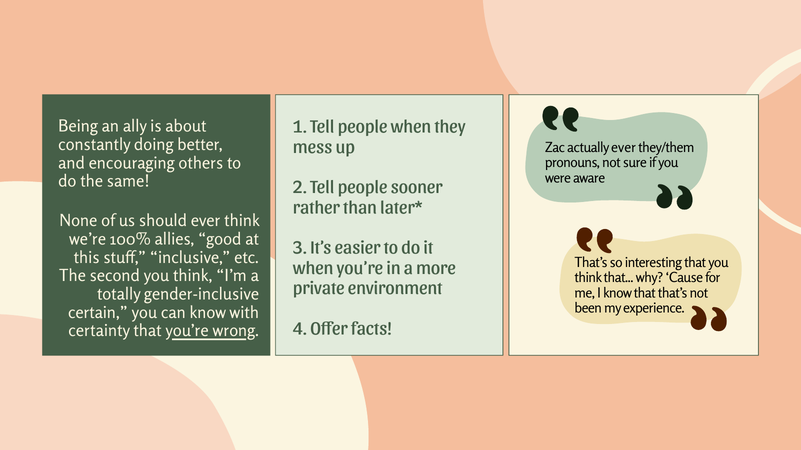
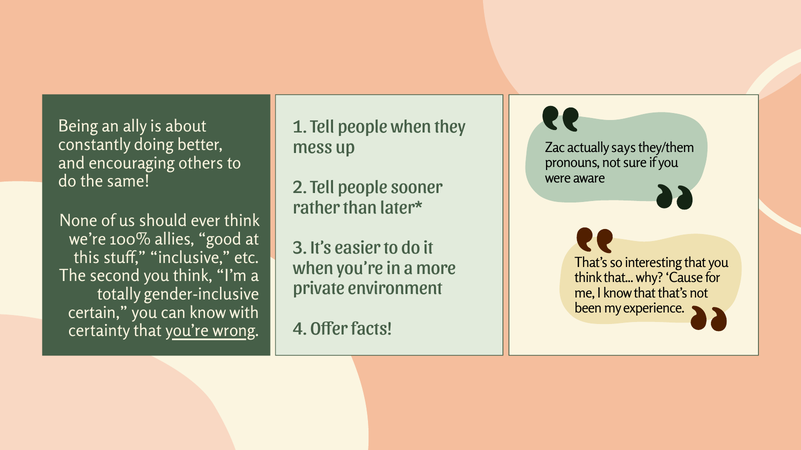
actually ever: ever -> says
